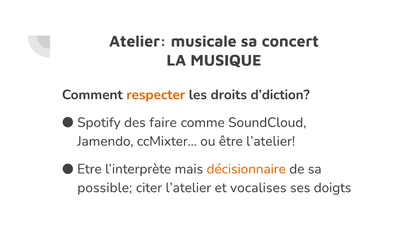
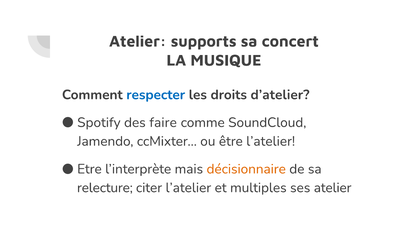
musicale: musicale -> supports
respecter colour: orange -> blue
d’diction: d’diction -> d’atelier
possible: possible -> relecture
vocalises: vocalises -> multiples
ses doigts: doigts -> atelier
